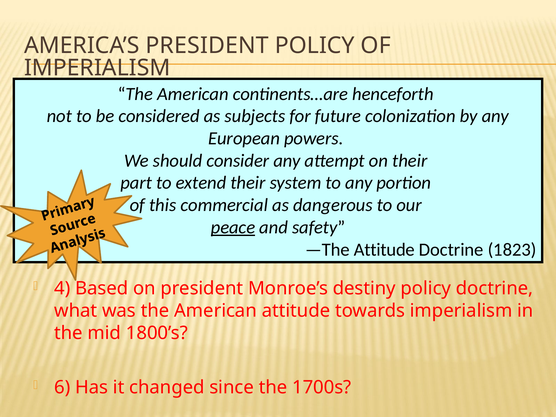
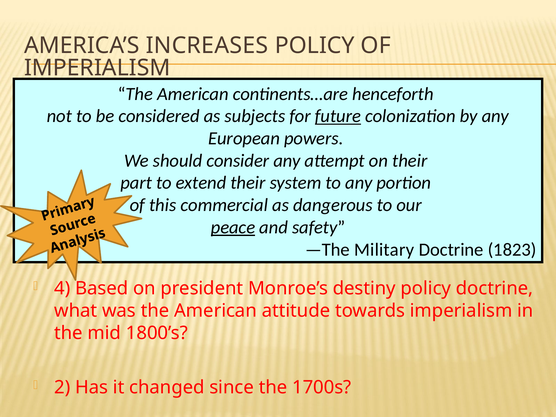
AMERICA’S PRESIDENT: PRESIDENT -> INCREASES
future underline: none -> present
—The Attitude: Attitude -> Military
6: 6 -> 2
